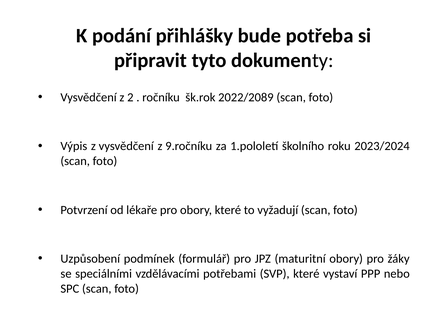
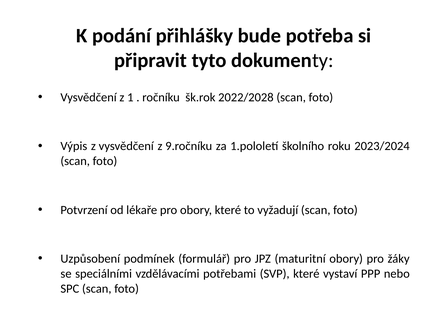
2: 2 -> 1
2022/2089: 2022/2089 -> 2022/2028
